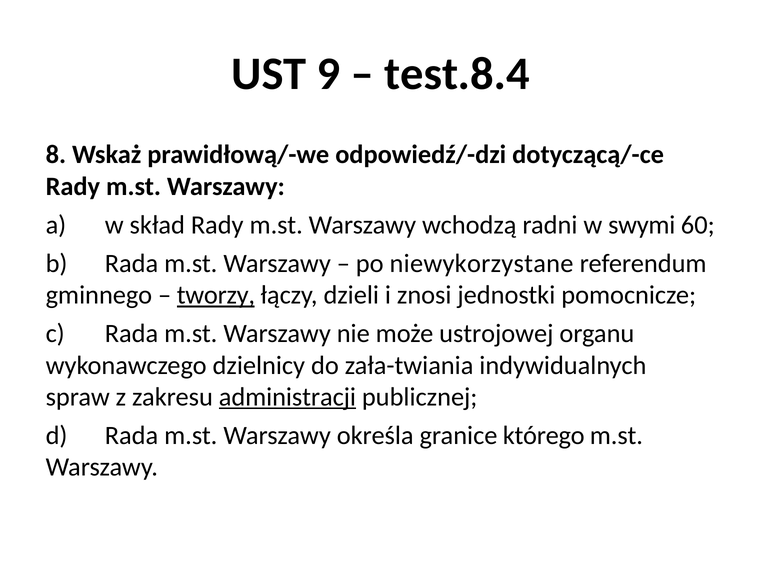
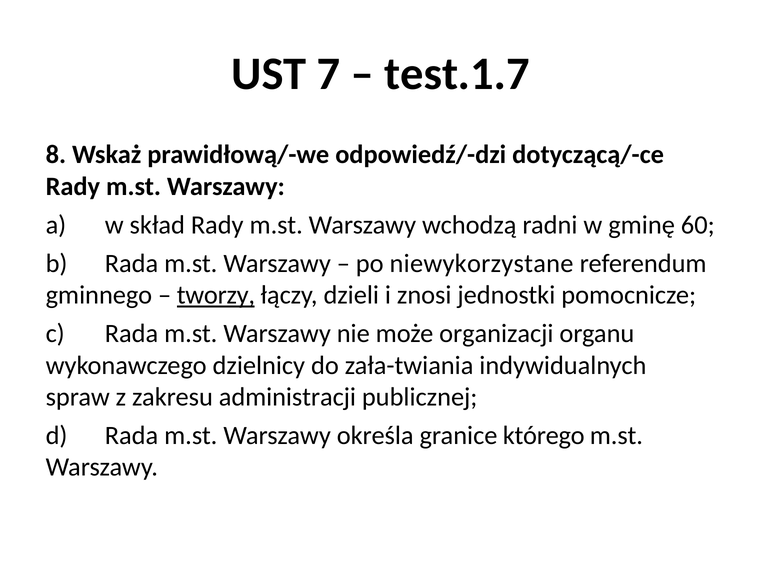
9: 9 -> 7
test.8.4: test.8.4 -> test.1.7
swymi: swymi -> gminę
ustrojowej: ustrojowej -> organizacji
administracji underline: present -> none
